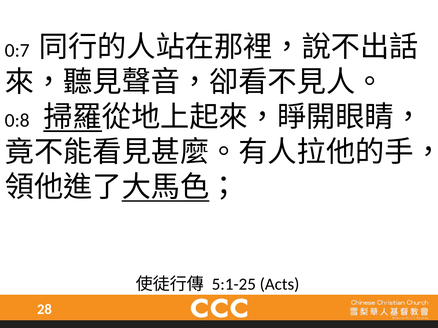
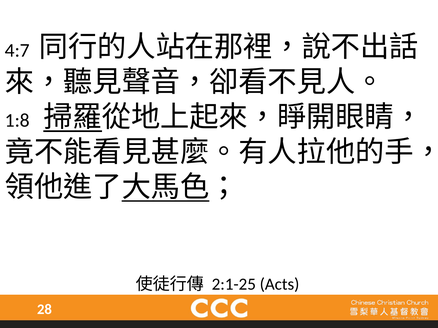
0:7: 0:7 -> 4:7
0:8: 0:8 -> 1:8
5:1-25: 5:1-25 -> 2:1-25
